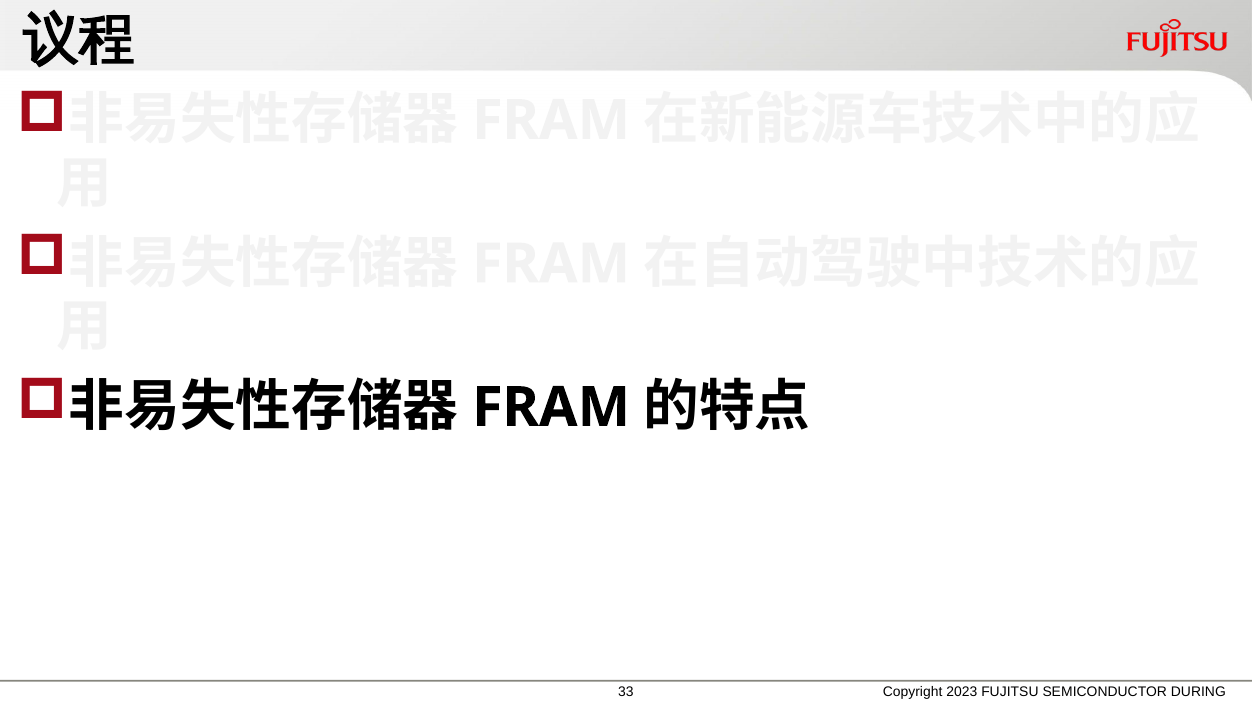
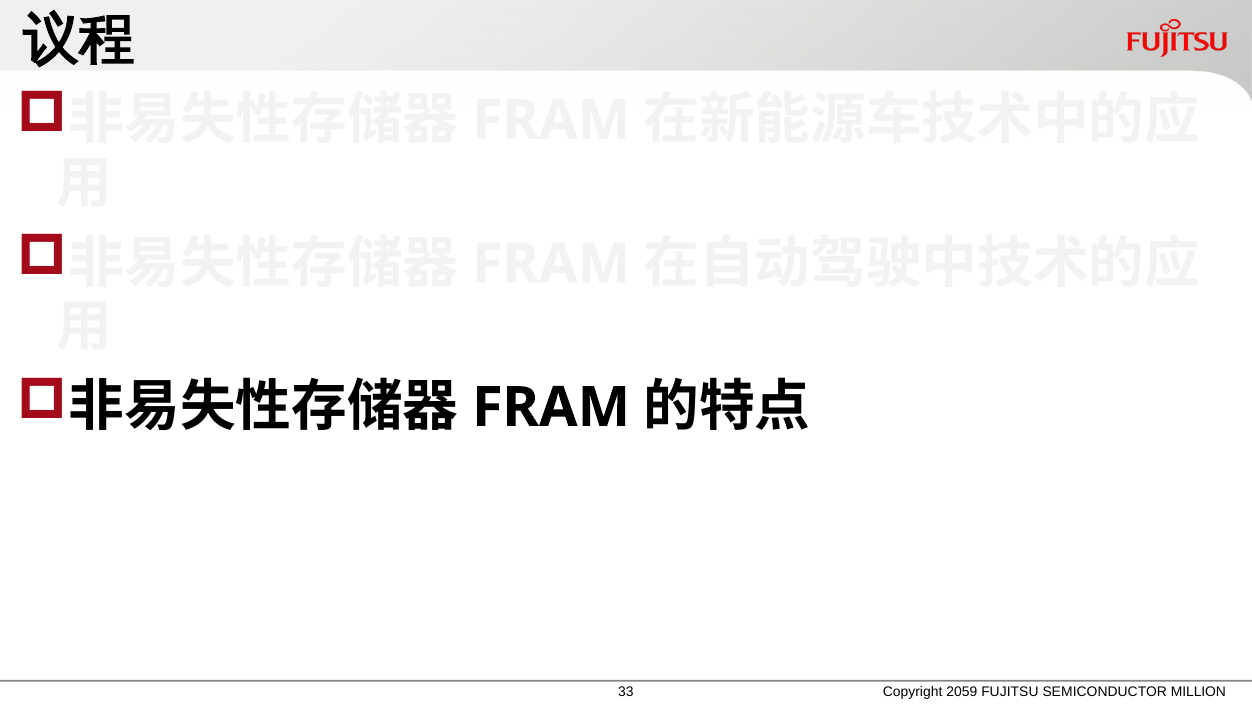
2023: 2023 -> 2059
DURING: DURING -> MILLION
